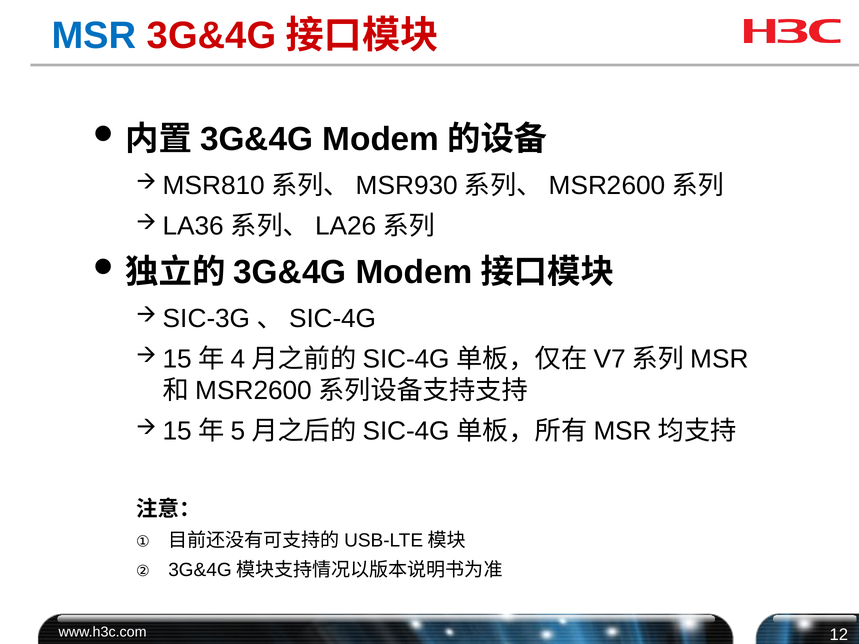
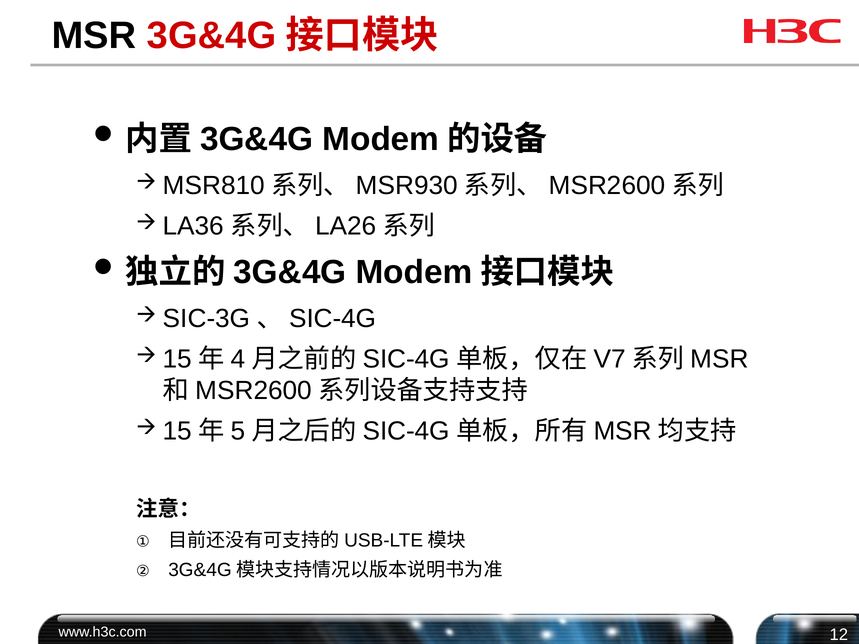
MSR colour: blue -> black
